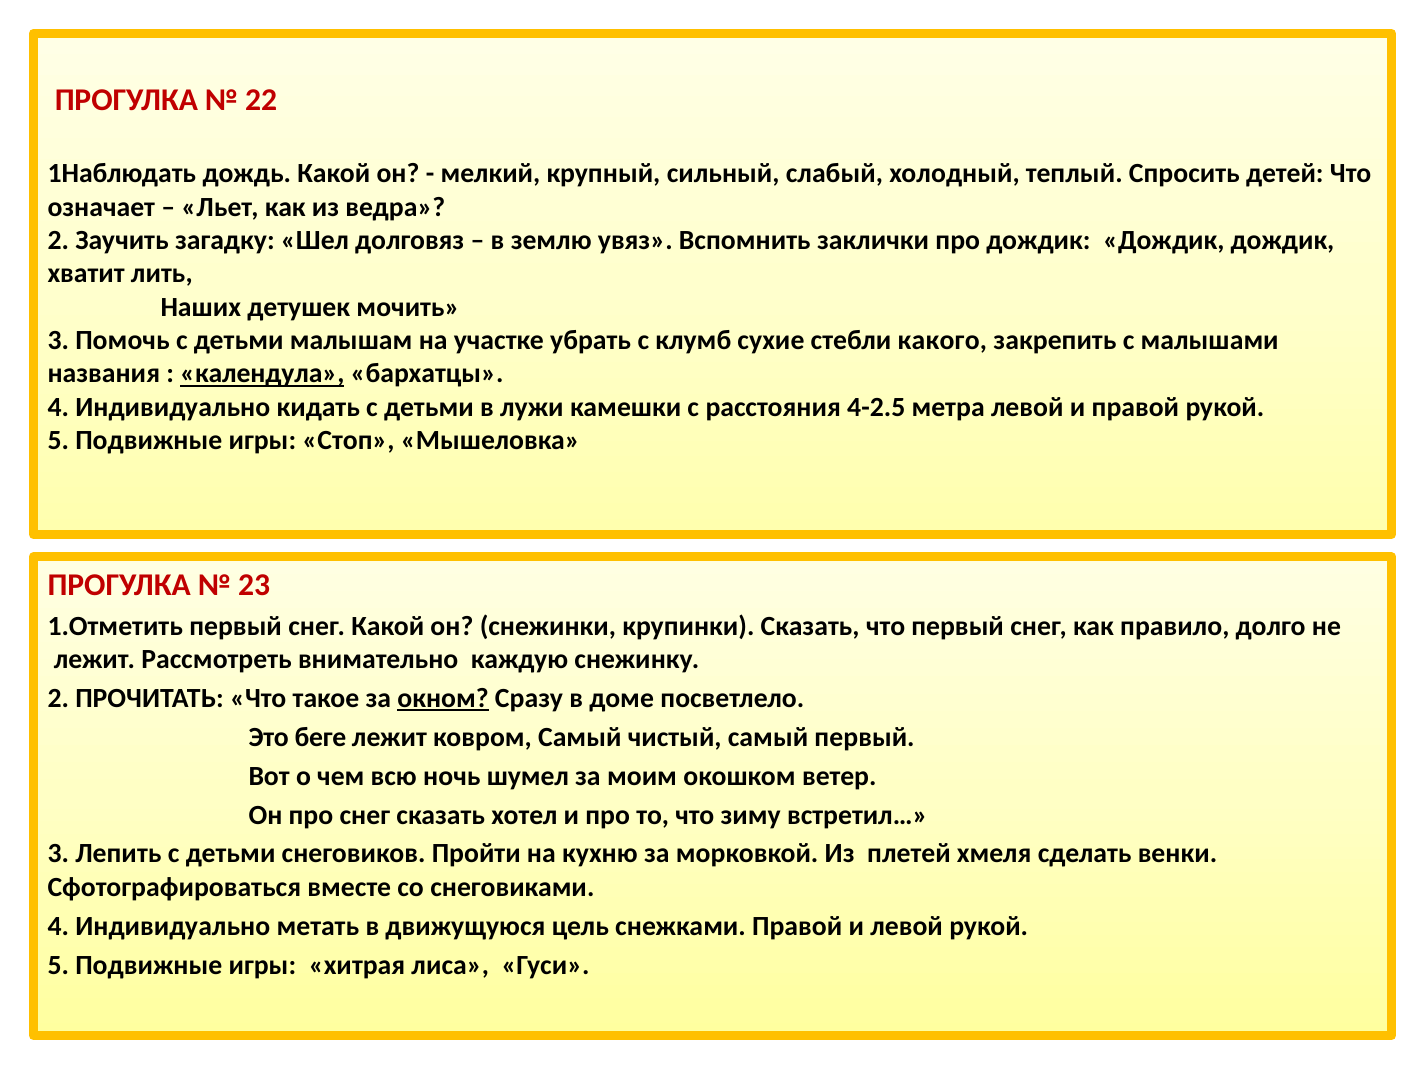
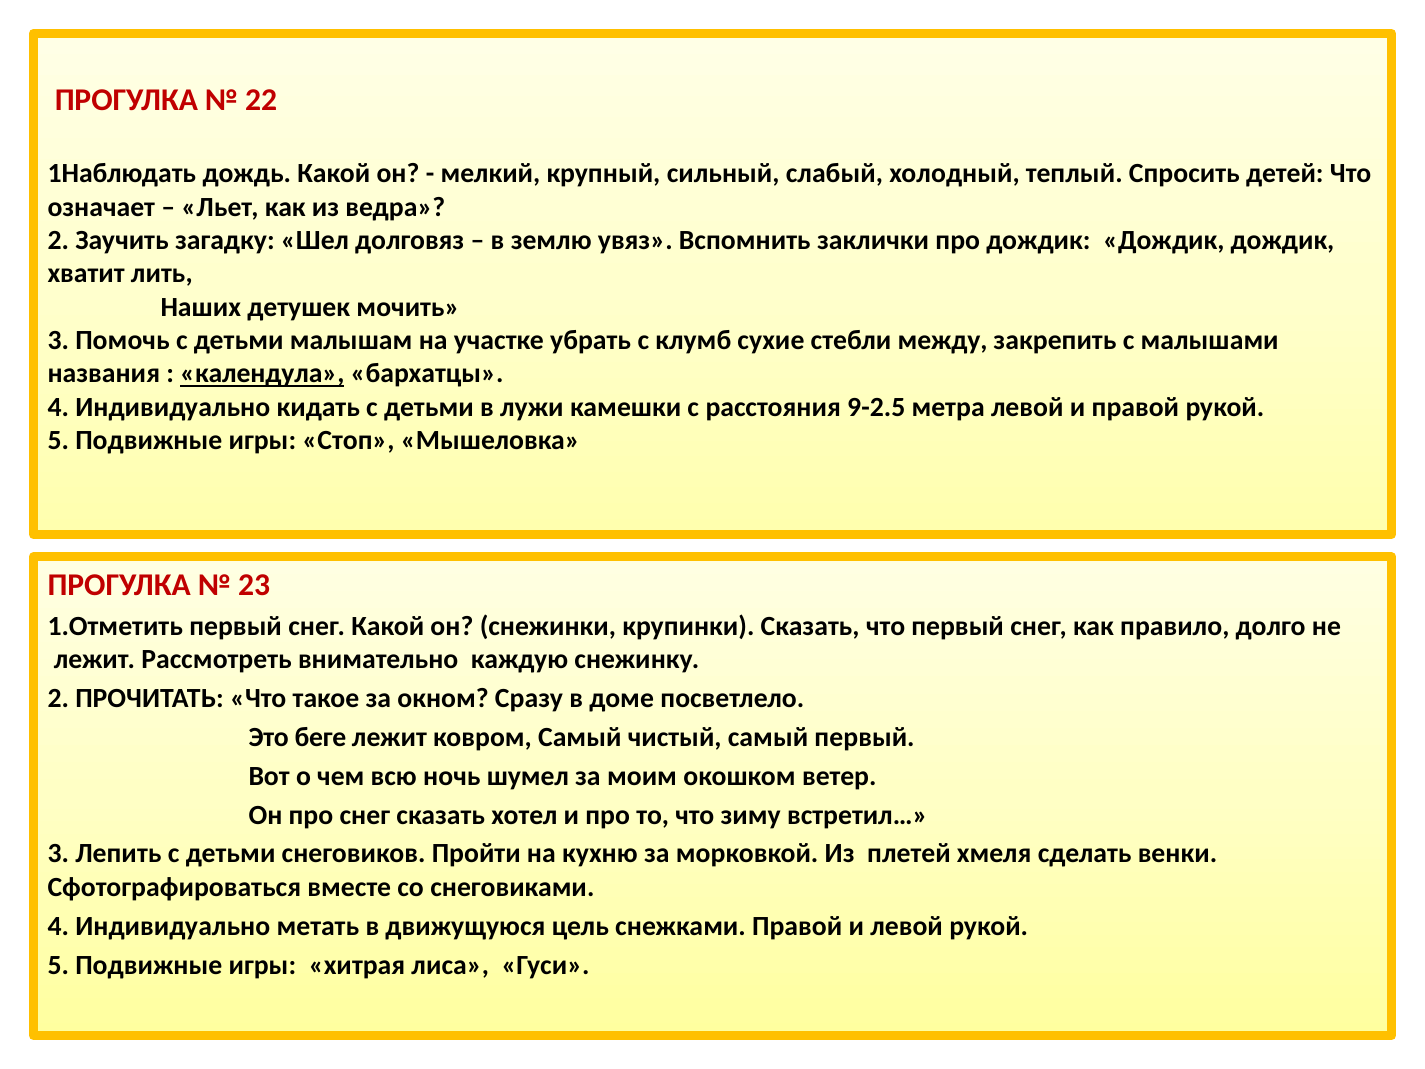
какого: какого -> между
4-2.5: 4-2.5 -> 9-2.5
окном underline: present -> none
